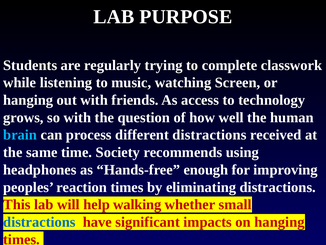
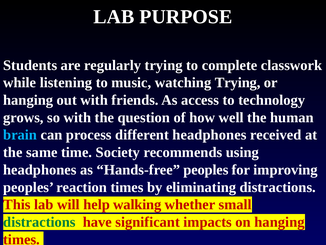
watching Screen: Screen -> Trying
different distractions: distractions -> headphones
Hands-free enough: enough -> peoples
distractions at (39, 222) colour: blue -> green
